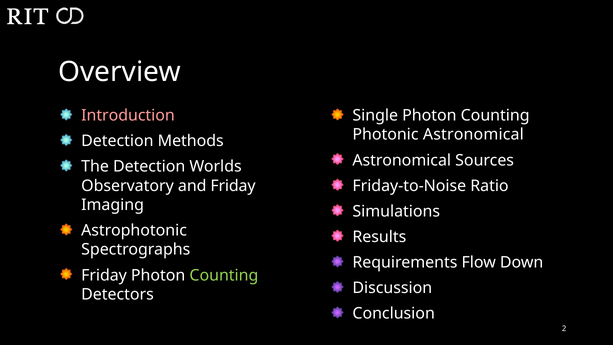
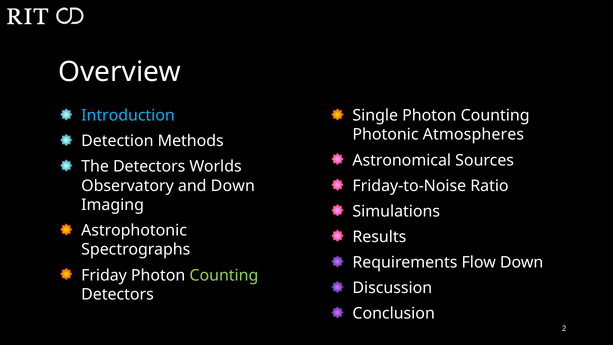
Introduction colour: pink -> light blue
Photonic Astronomical: Astronomical -> Atmospheres
The Detection: Detection -> Detectors
and Friday: Friday -> Down
